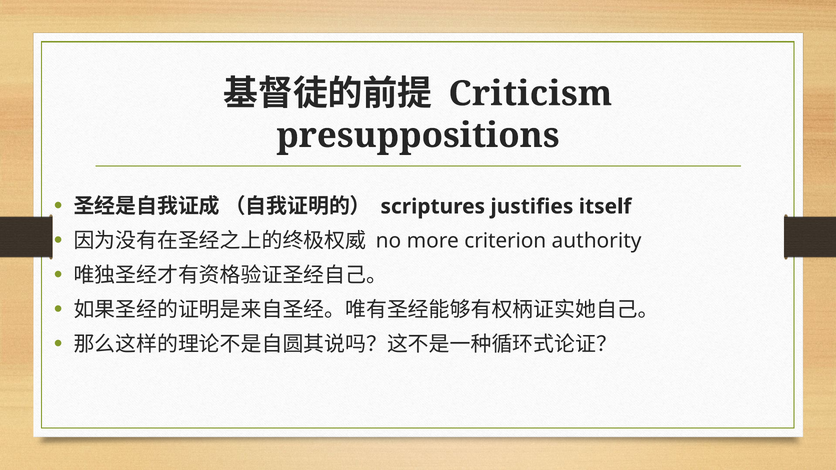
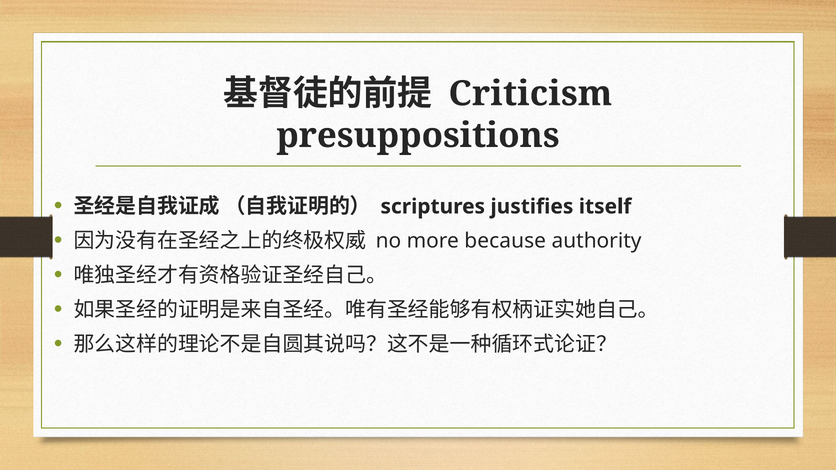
criterion: criterion -> because
